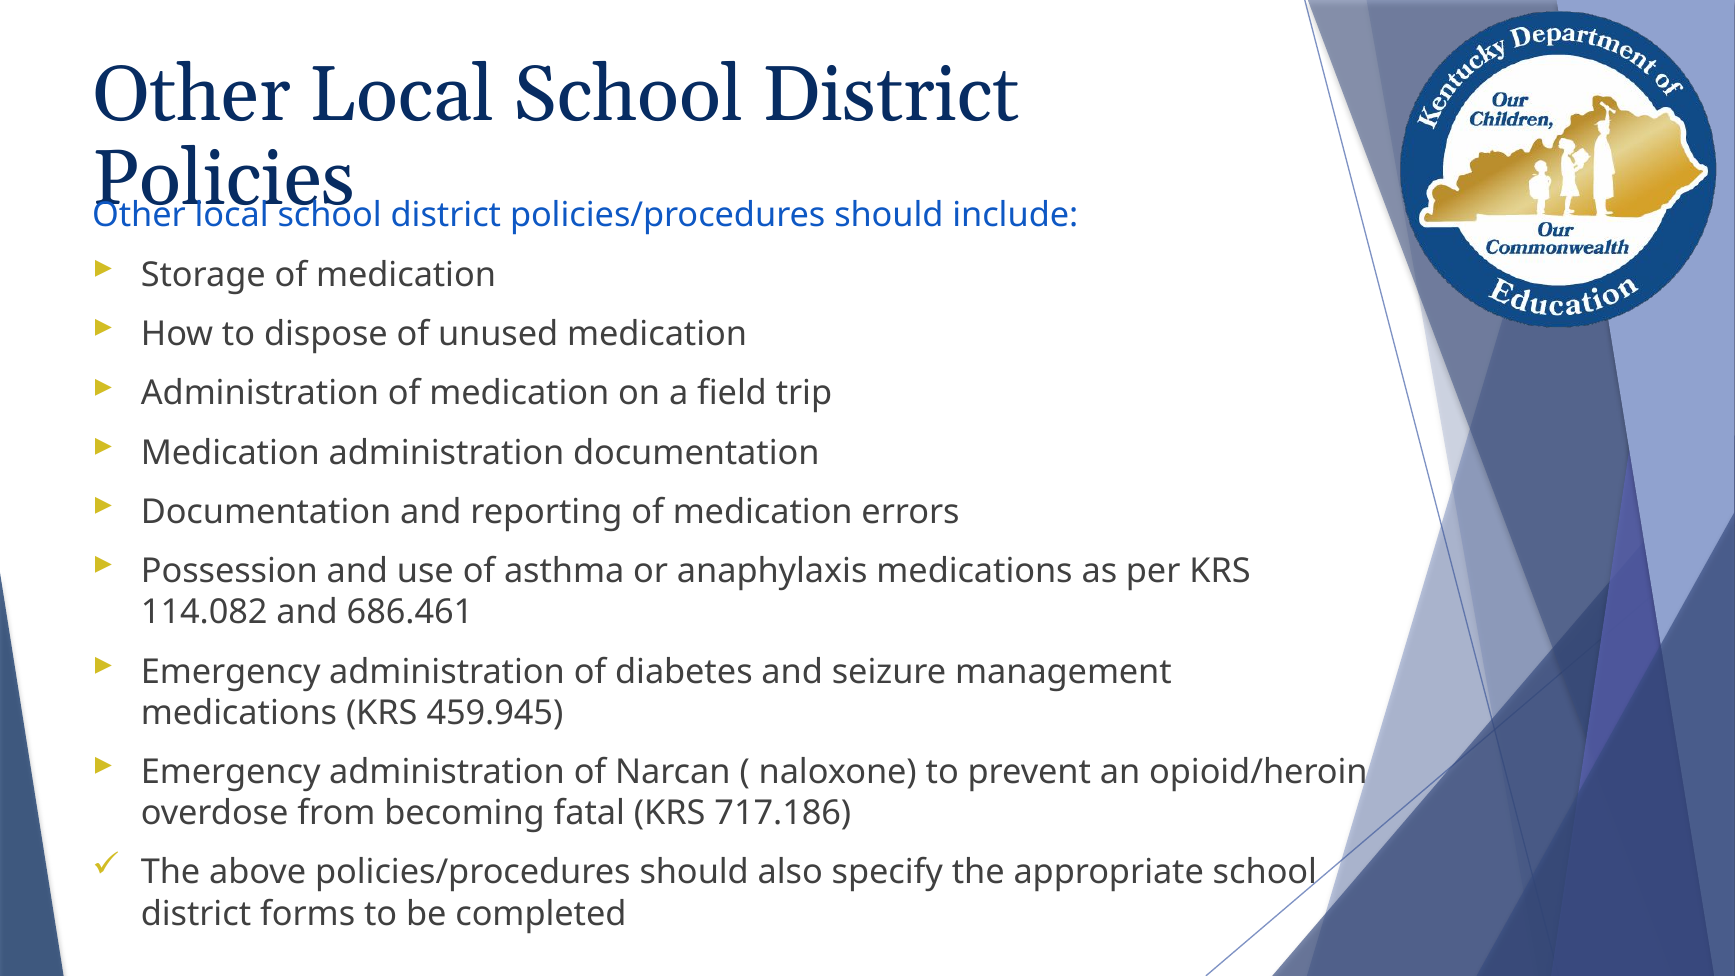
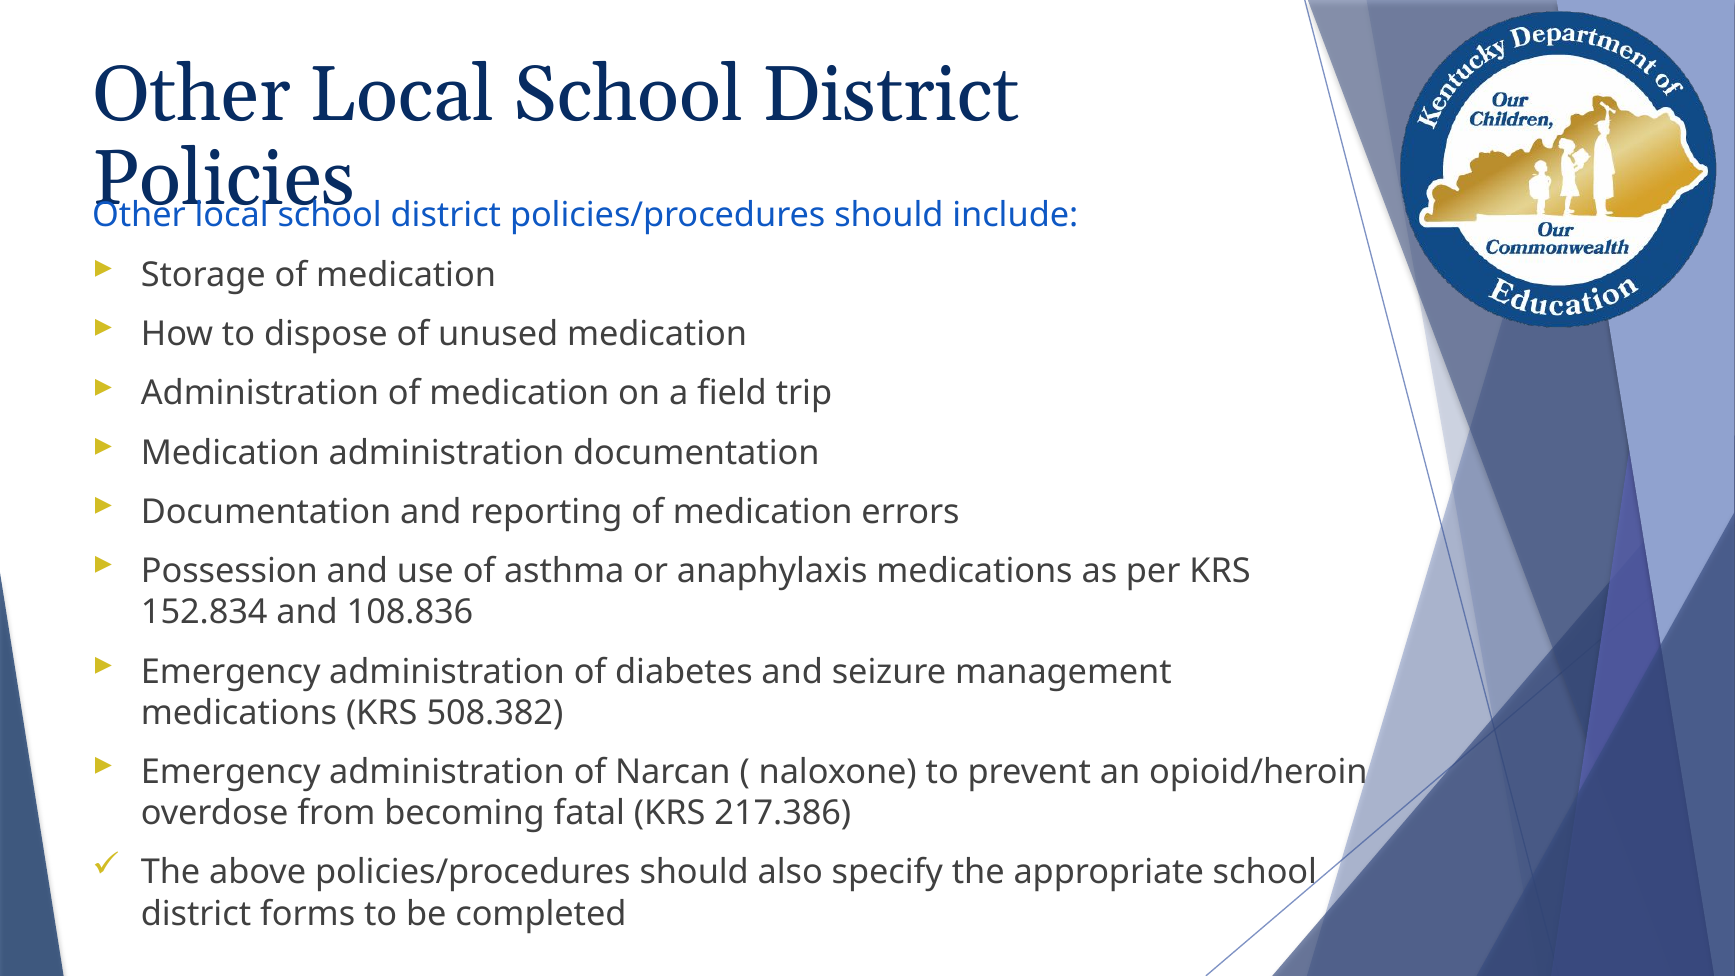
114.082: 114.082 -> 152.834
686.461: 686.461 -> 108.836
459.945: 459.945 -> 508.382
717.186: 717.186 -> 217.386
